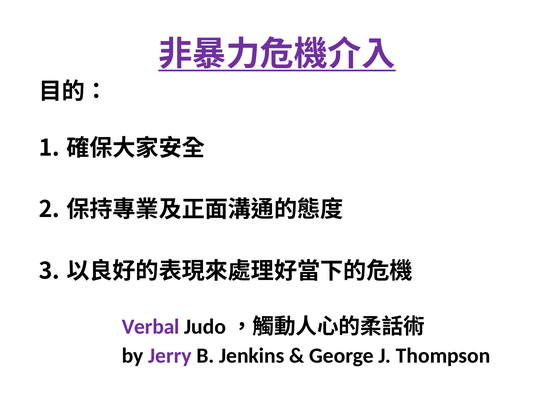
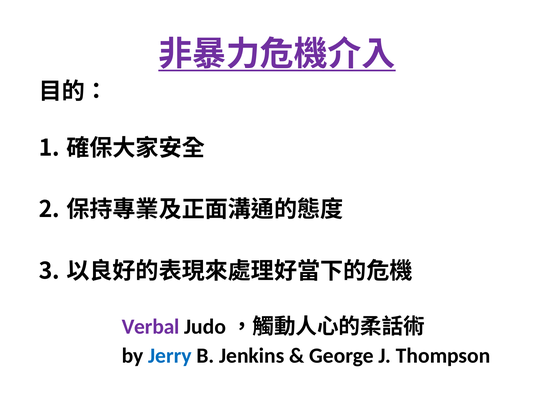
Jerry colour: purple -> blue
